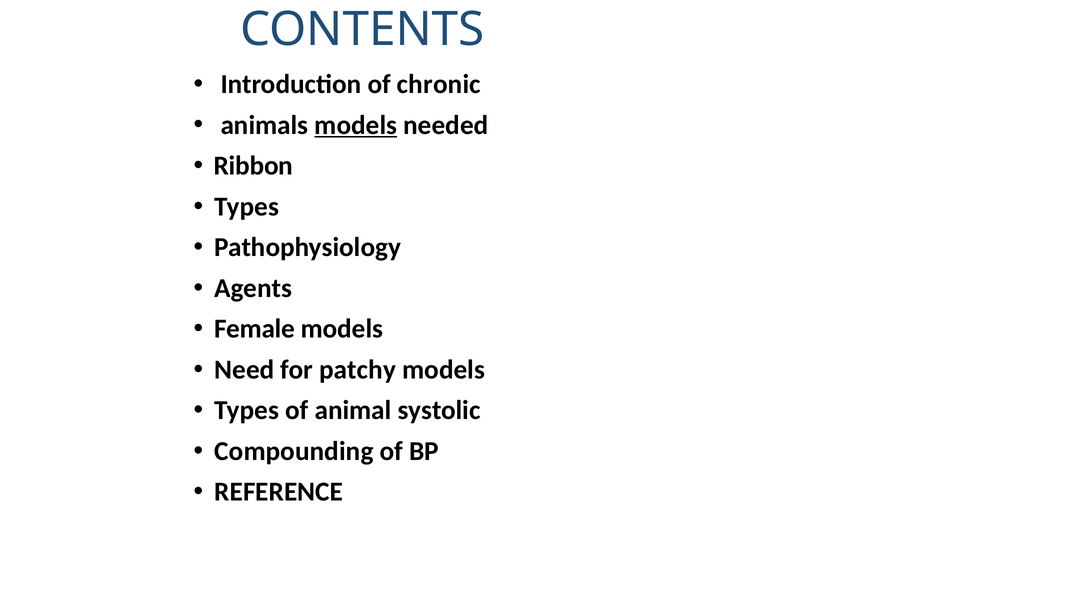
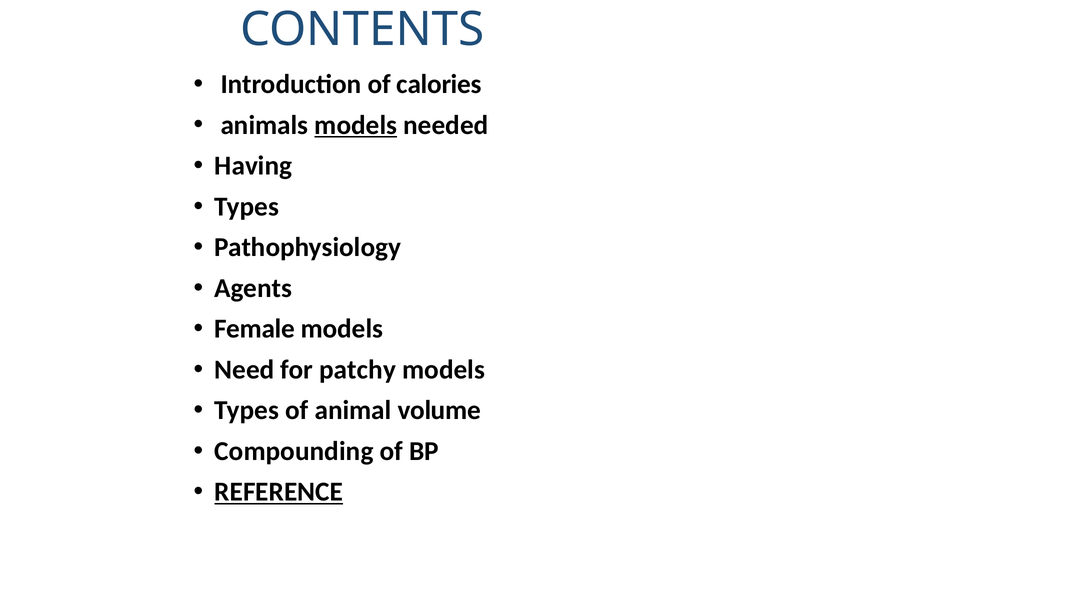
chronic: chronic -> calories
Ribbon: Ribbon -> Having
systolic: systolic -> volume
REFERENCE underline: none -> present
